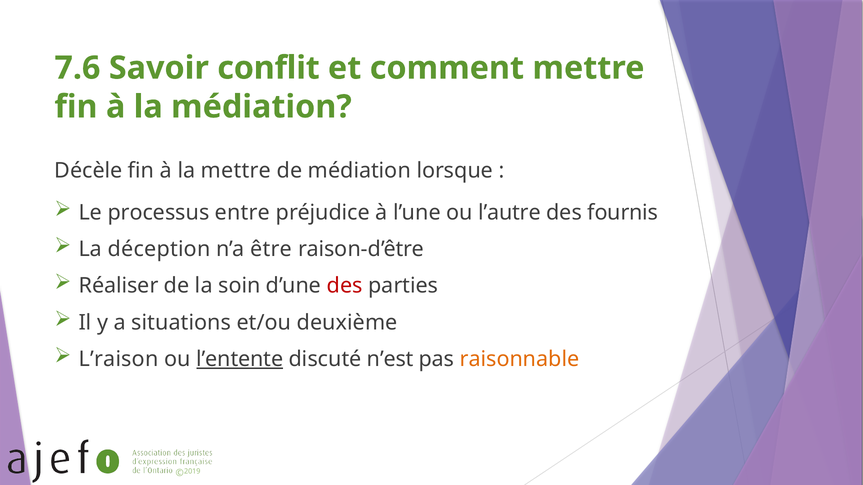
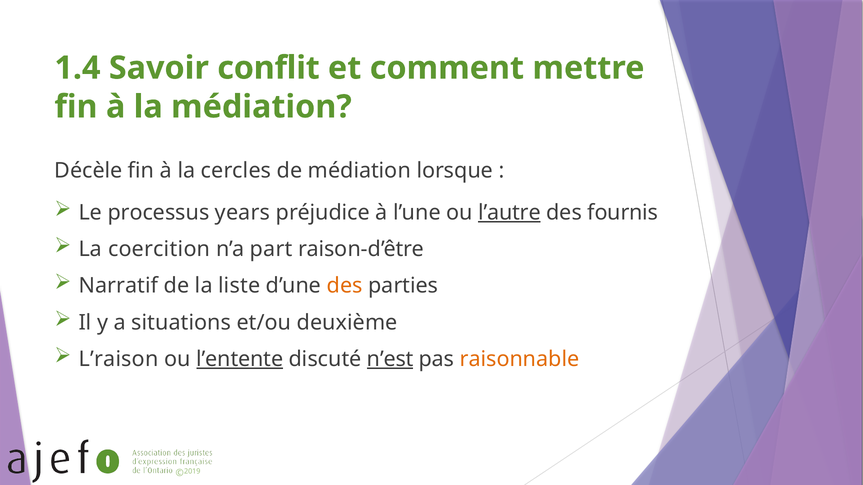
7.6: 7.6 -> 1.4
la mettre: mettre -> cercles
entre: entre -> years
l’autre underline: none -> present
déception: déception -> coercition
être: être -> part
Réaliser: Réaliser -> Narratif
soin: soin -> liste
des at (345, 286) colour: red -> orange
n’est underline: none -> present
